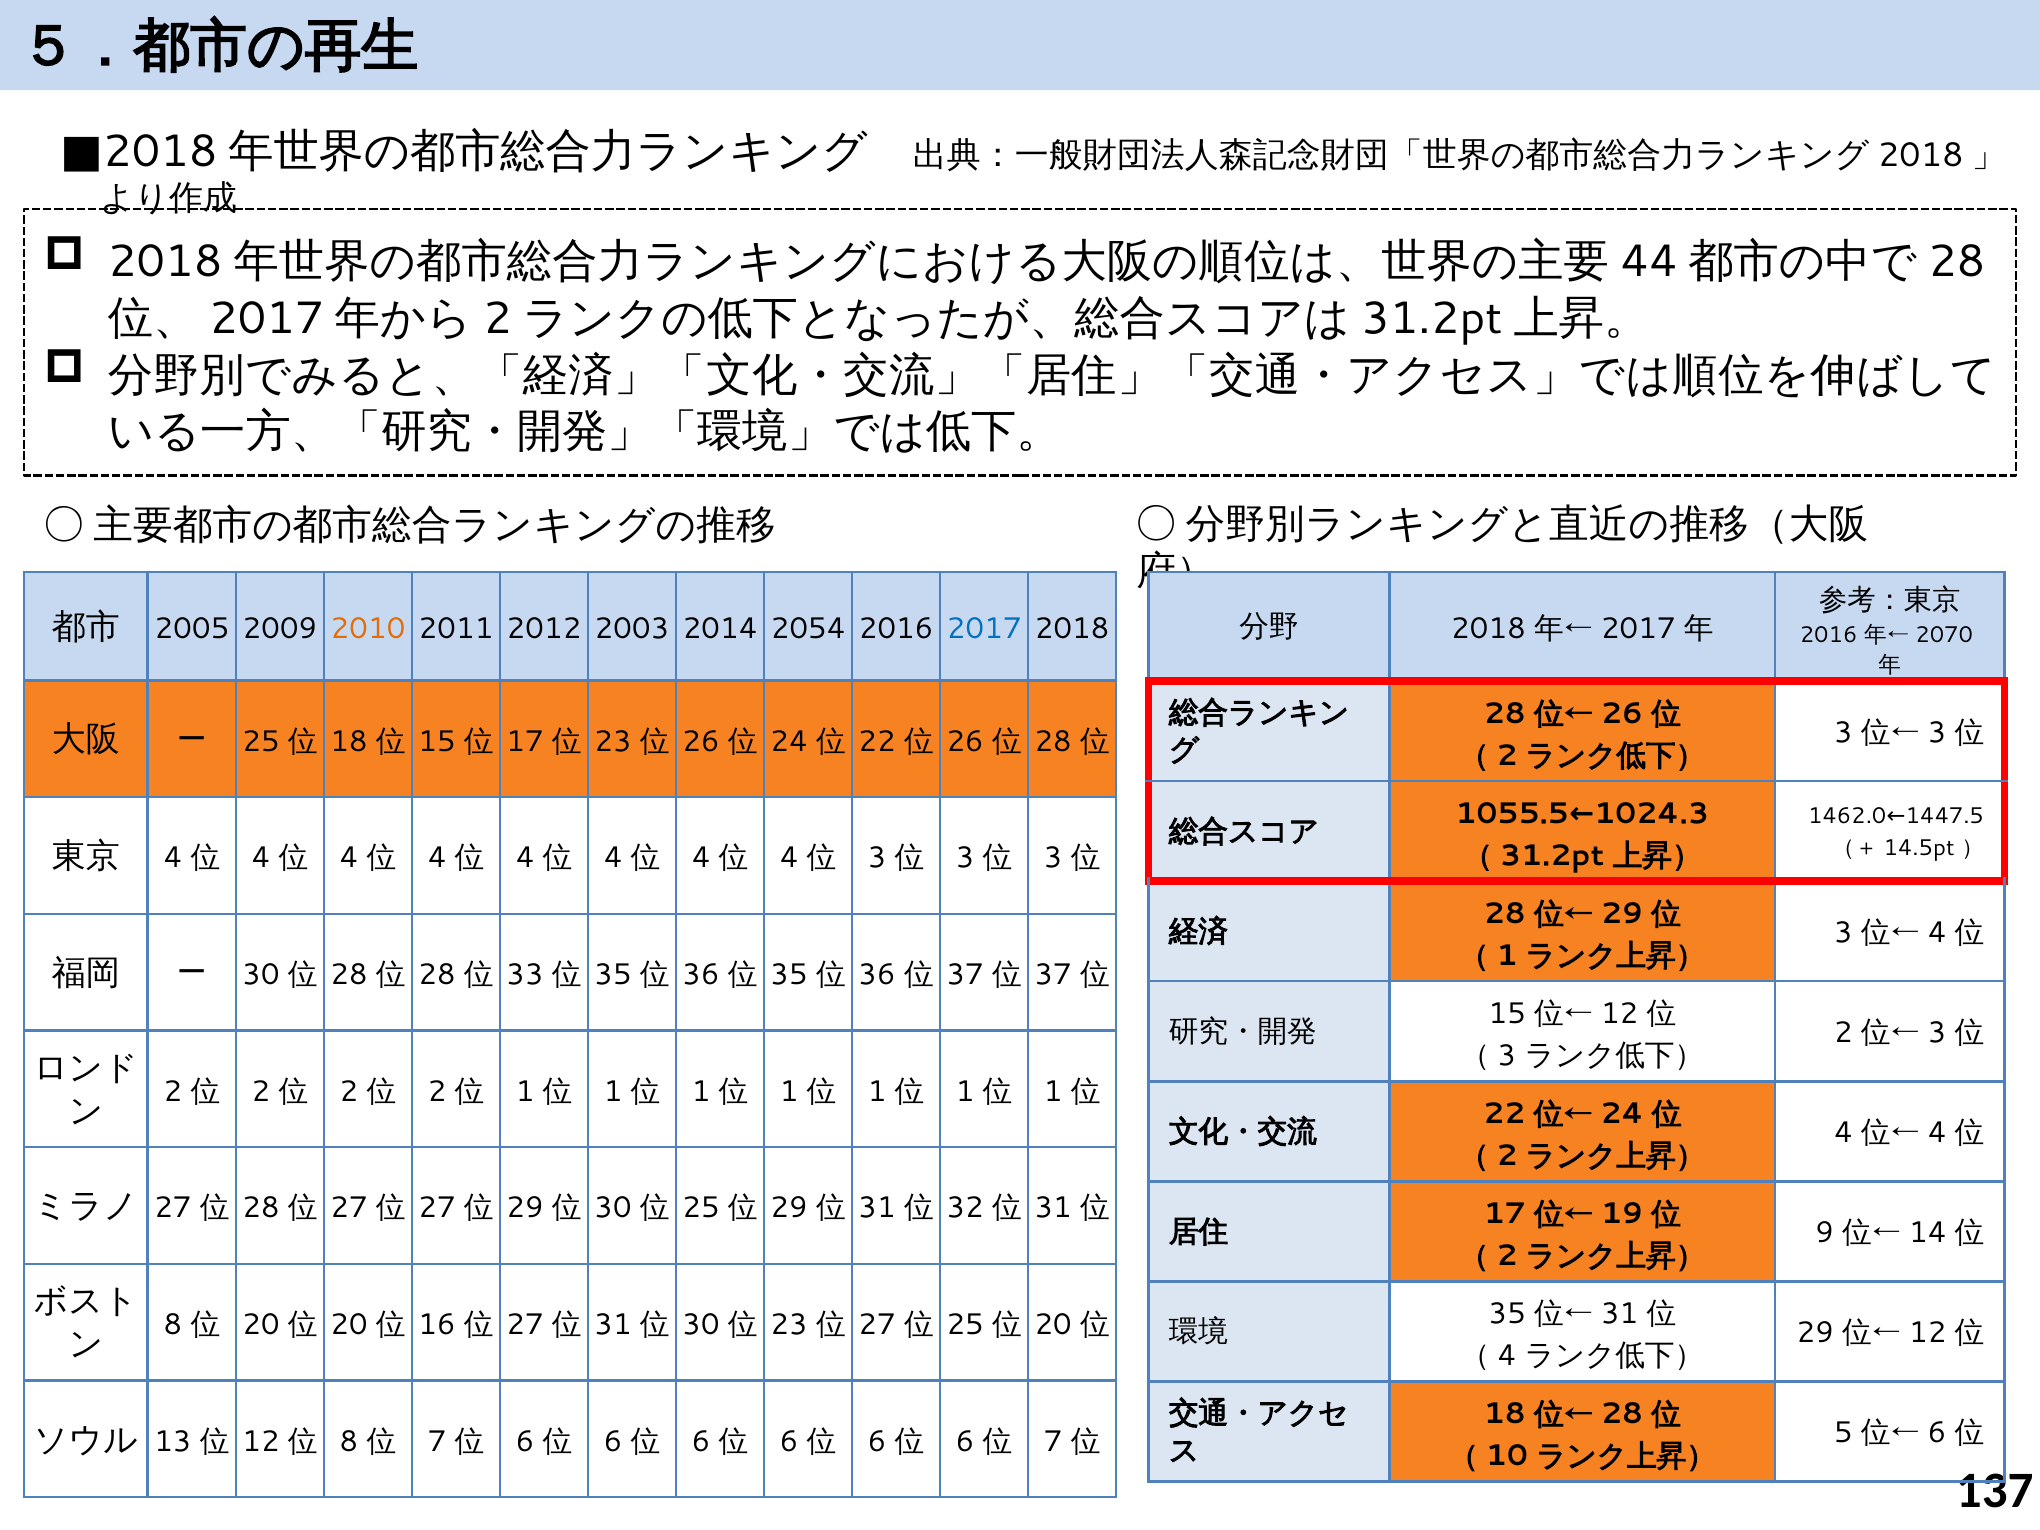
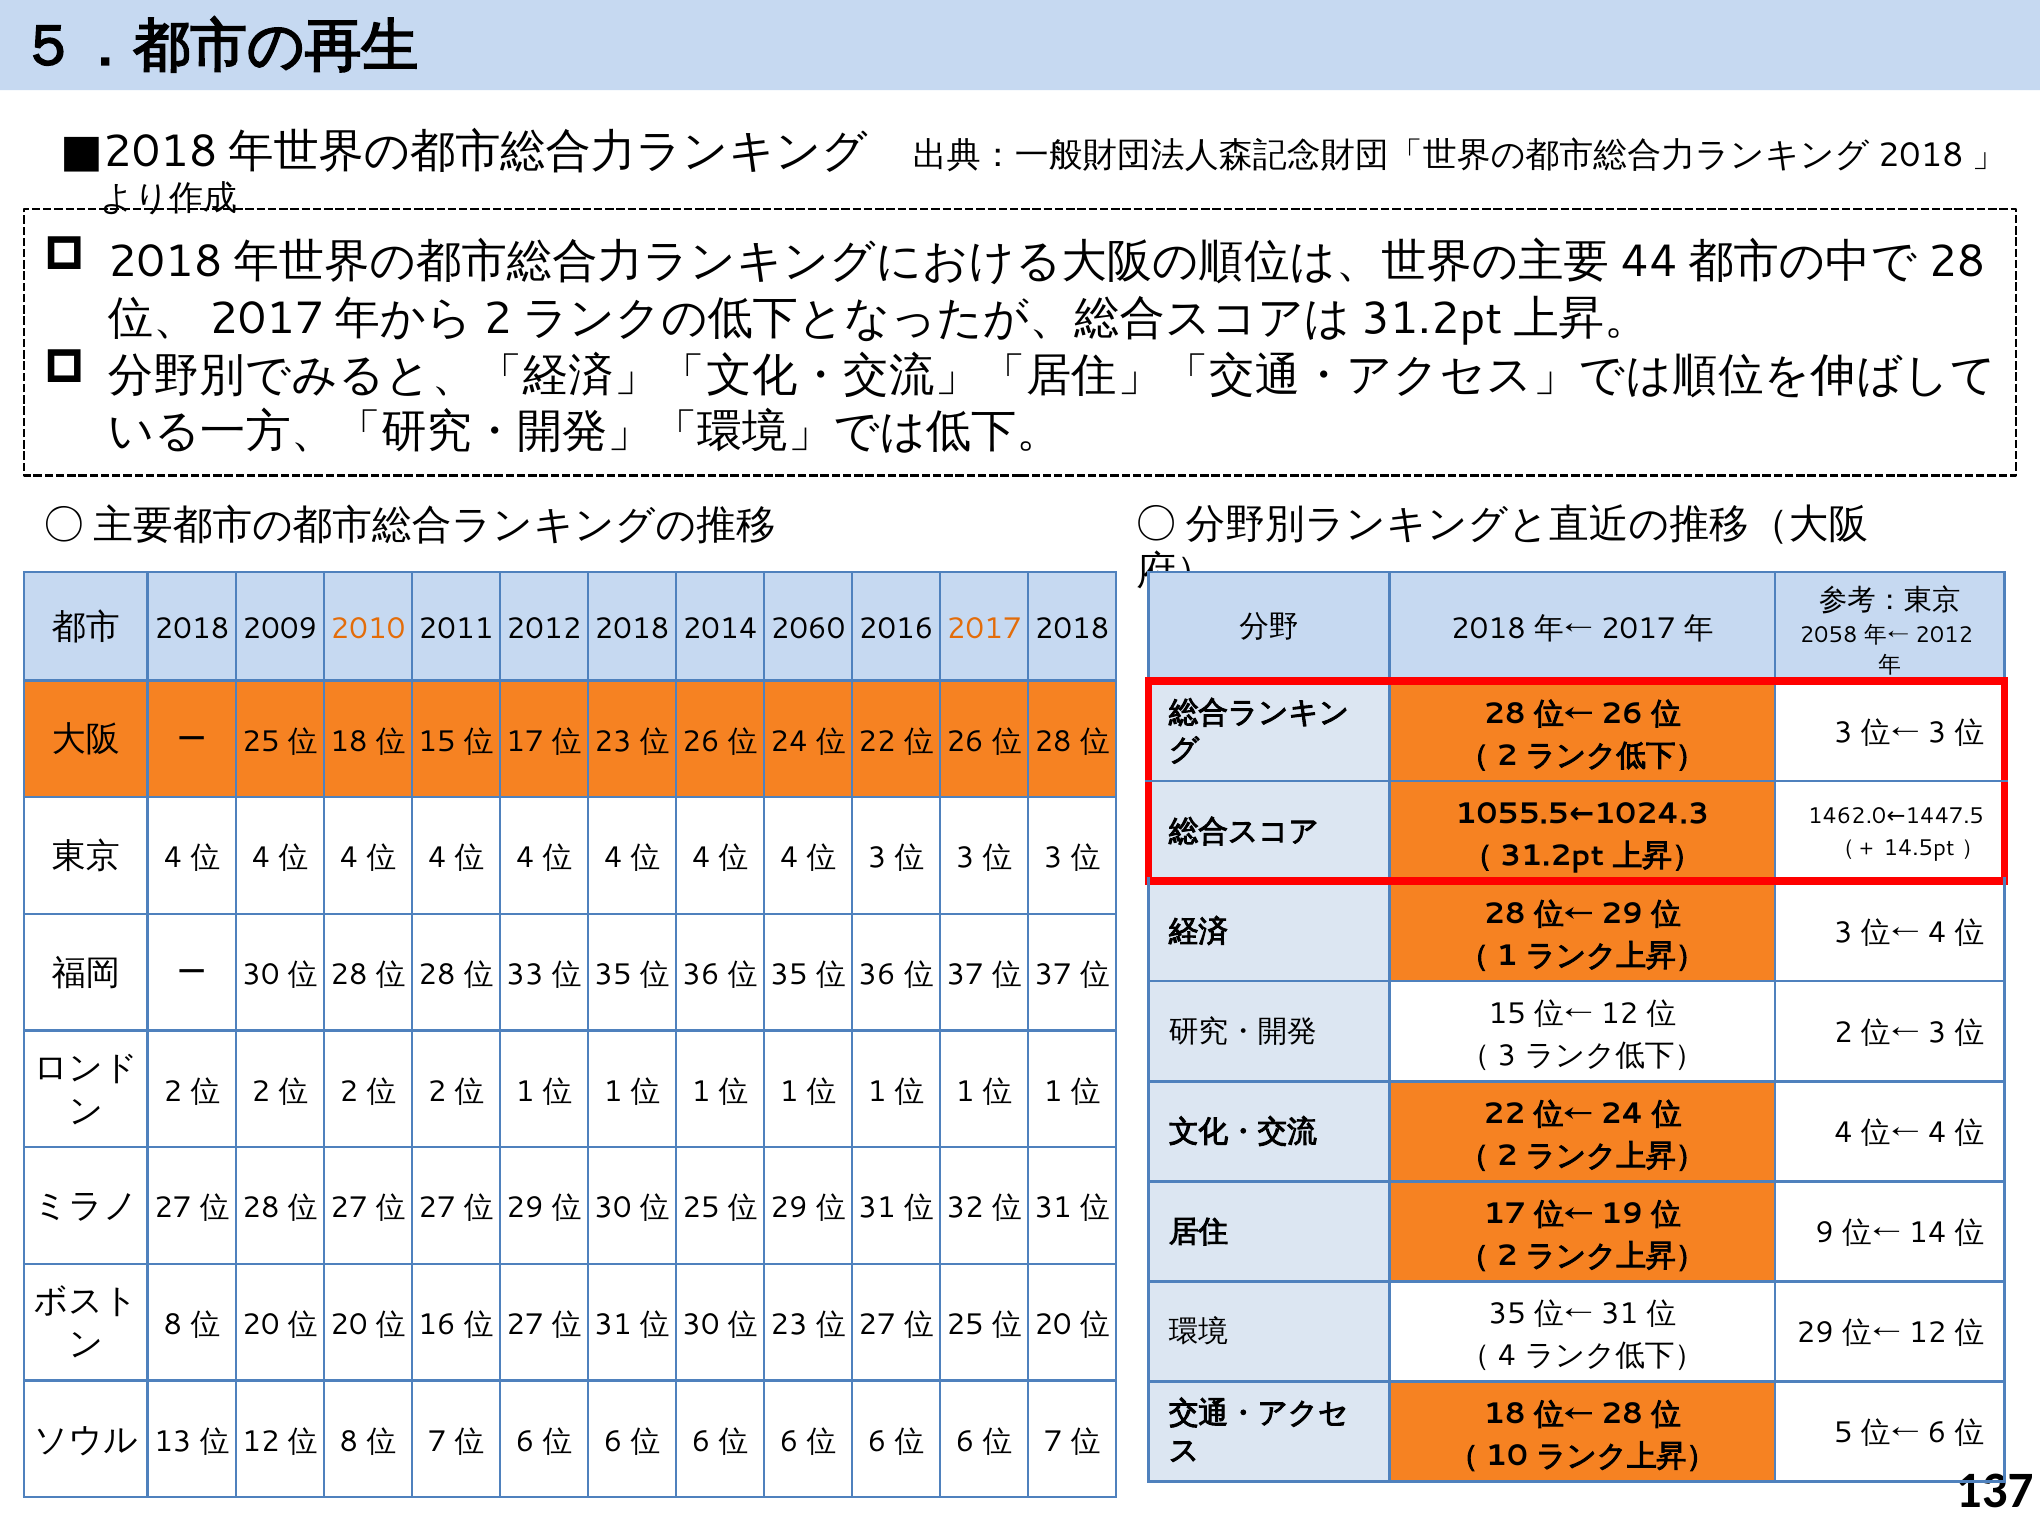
2005 at (192, 629): 2005 -> 2018
2012 2003: 2003 -> 2018
2054: 2054 -> 2060
2017 colour: blue -> orange
2016 at (1829, 635): 2016 -> 2058
2070 at (1944, 635): 2070 -> 2012
